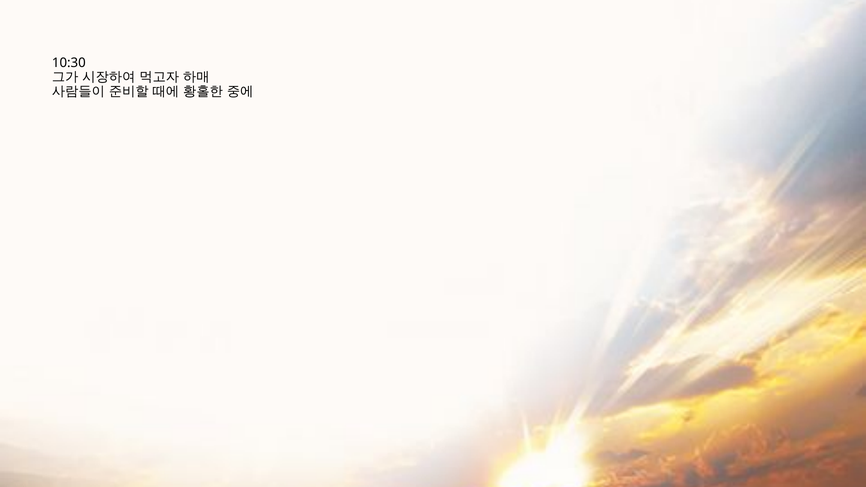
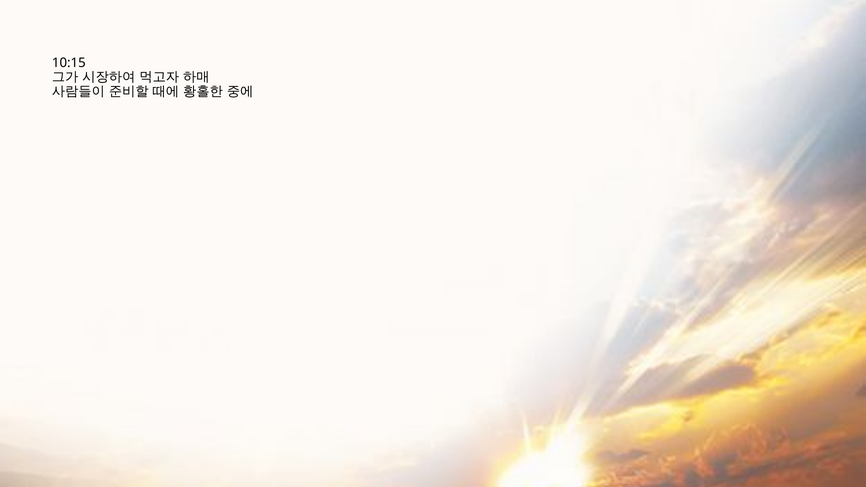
10:30: 10:30 -> 10:15
